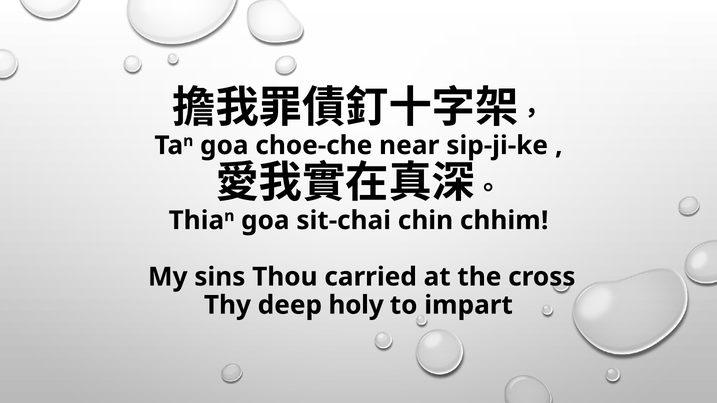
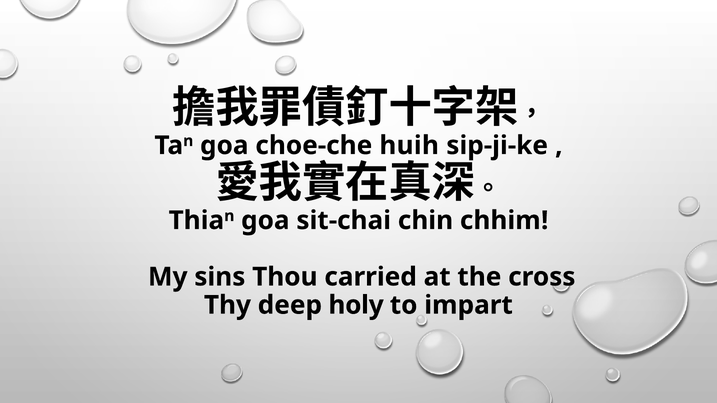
near: near -> huih
